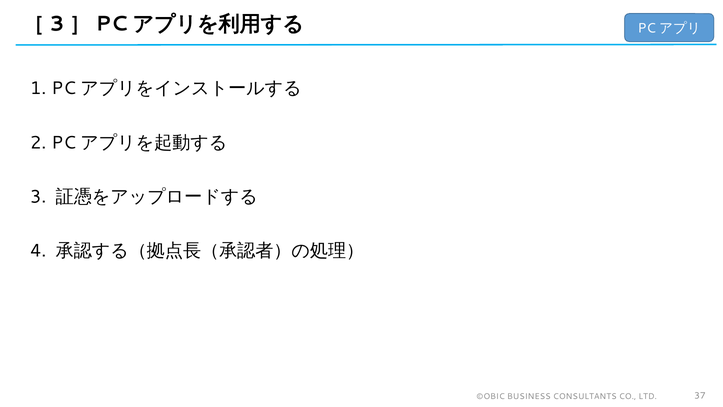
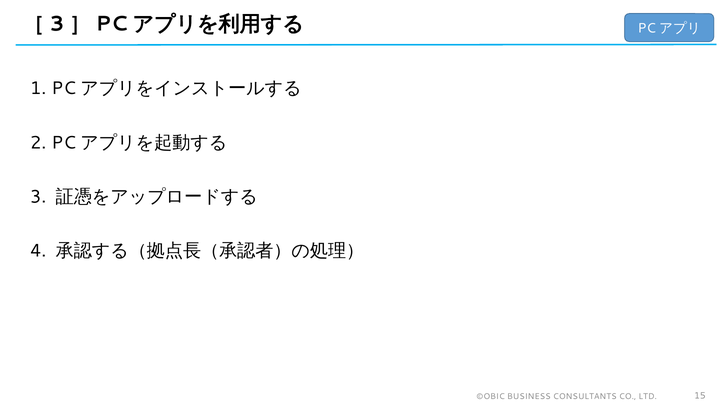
37: 37 -> 15
